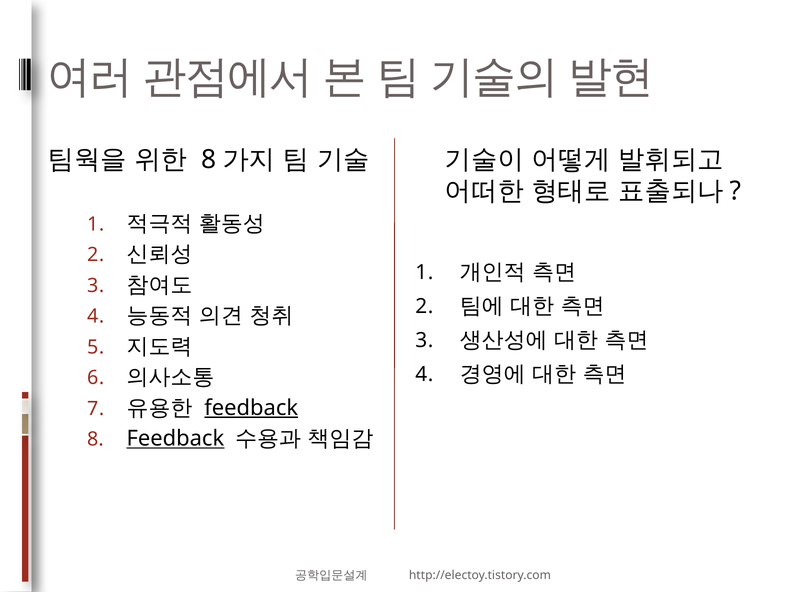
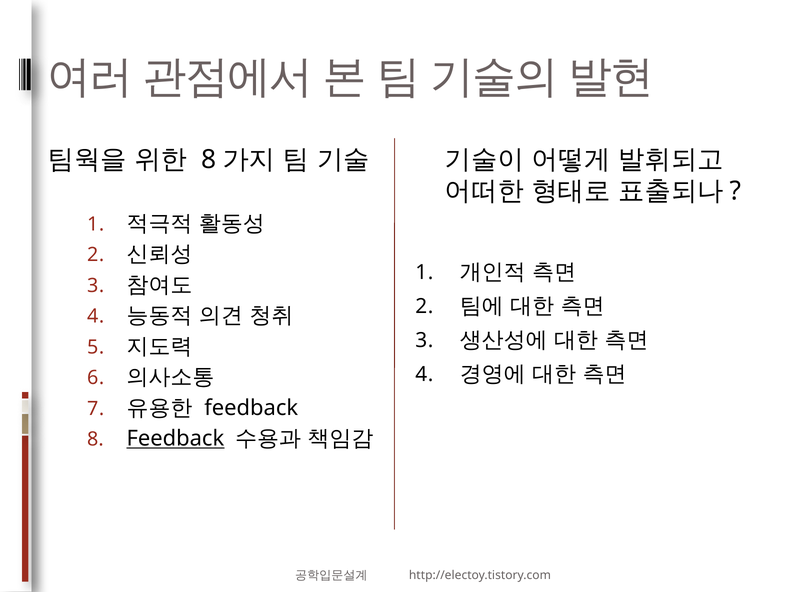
feedback at (251, 408) underline: present -> none
